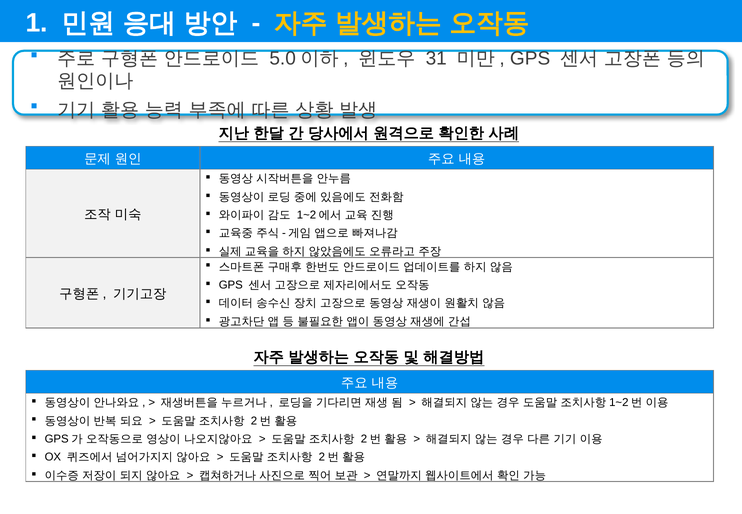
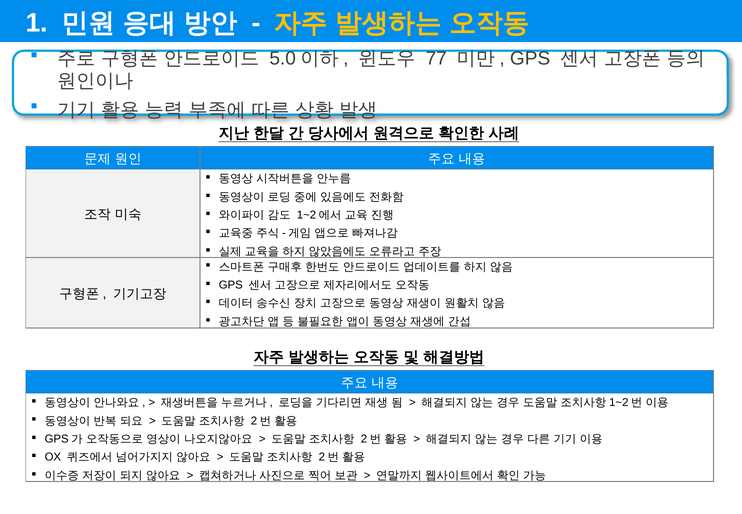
31: 31 -> 77
